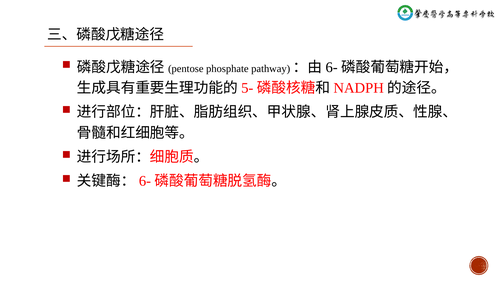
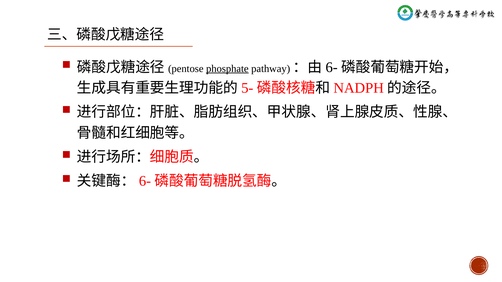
phosphate underline: none -> present
